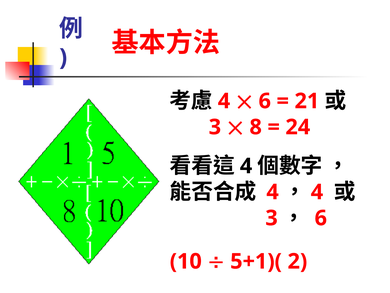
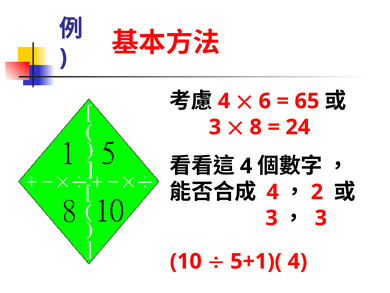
21: 21 -> 65
4 at (317, 192): 4 -> 2
6 at (321, 218): 6 -> 3
5+1)( 2: 2 -> 4
